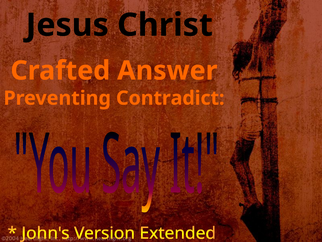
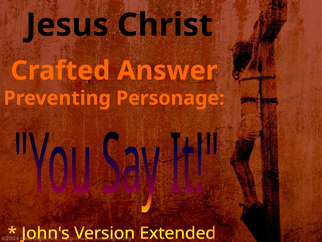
Contradict: Contradict -> Personage
